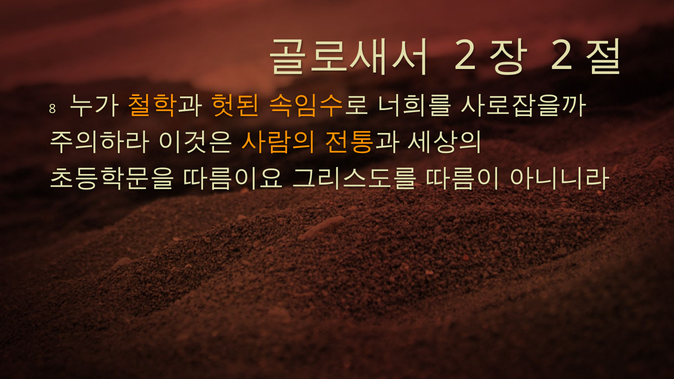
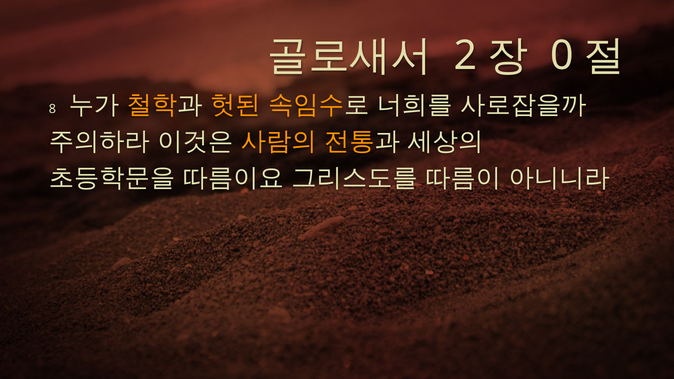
2 at (562, 56): 2 -> 0
